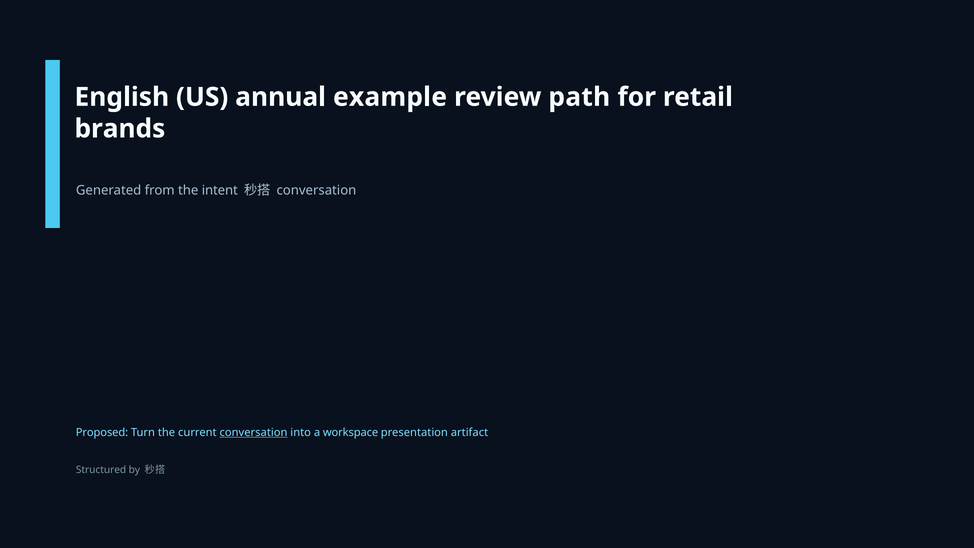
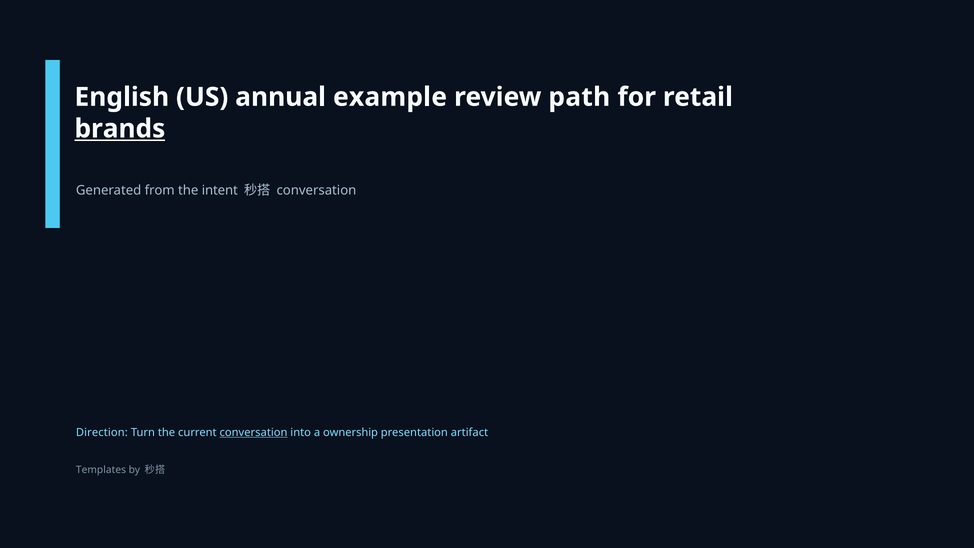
brands underline: none -> present
Proposed: Proposed -> Direction
workspace: workspace -> ownership
Structured: Structured -> Templates
